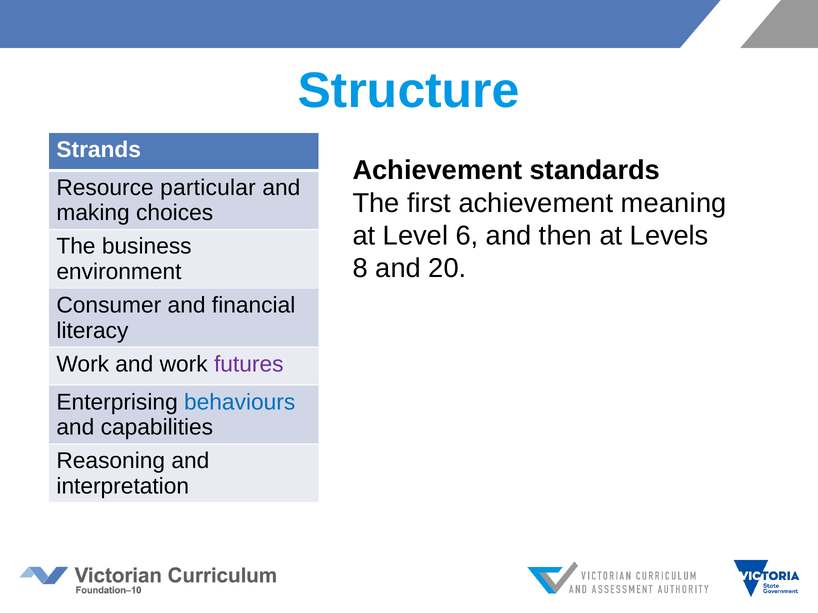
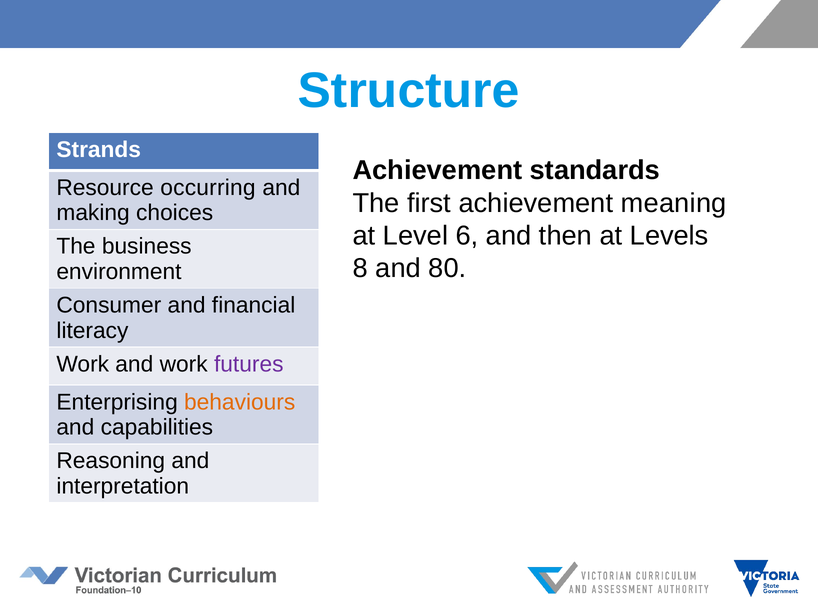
particular: particular -> occurring
20: 20 -> 80
behaviours colour: blue -> orange
